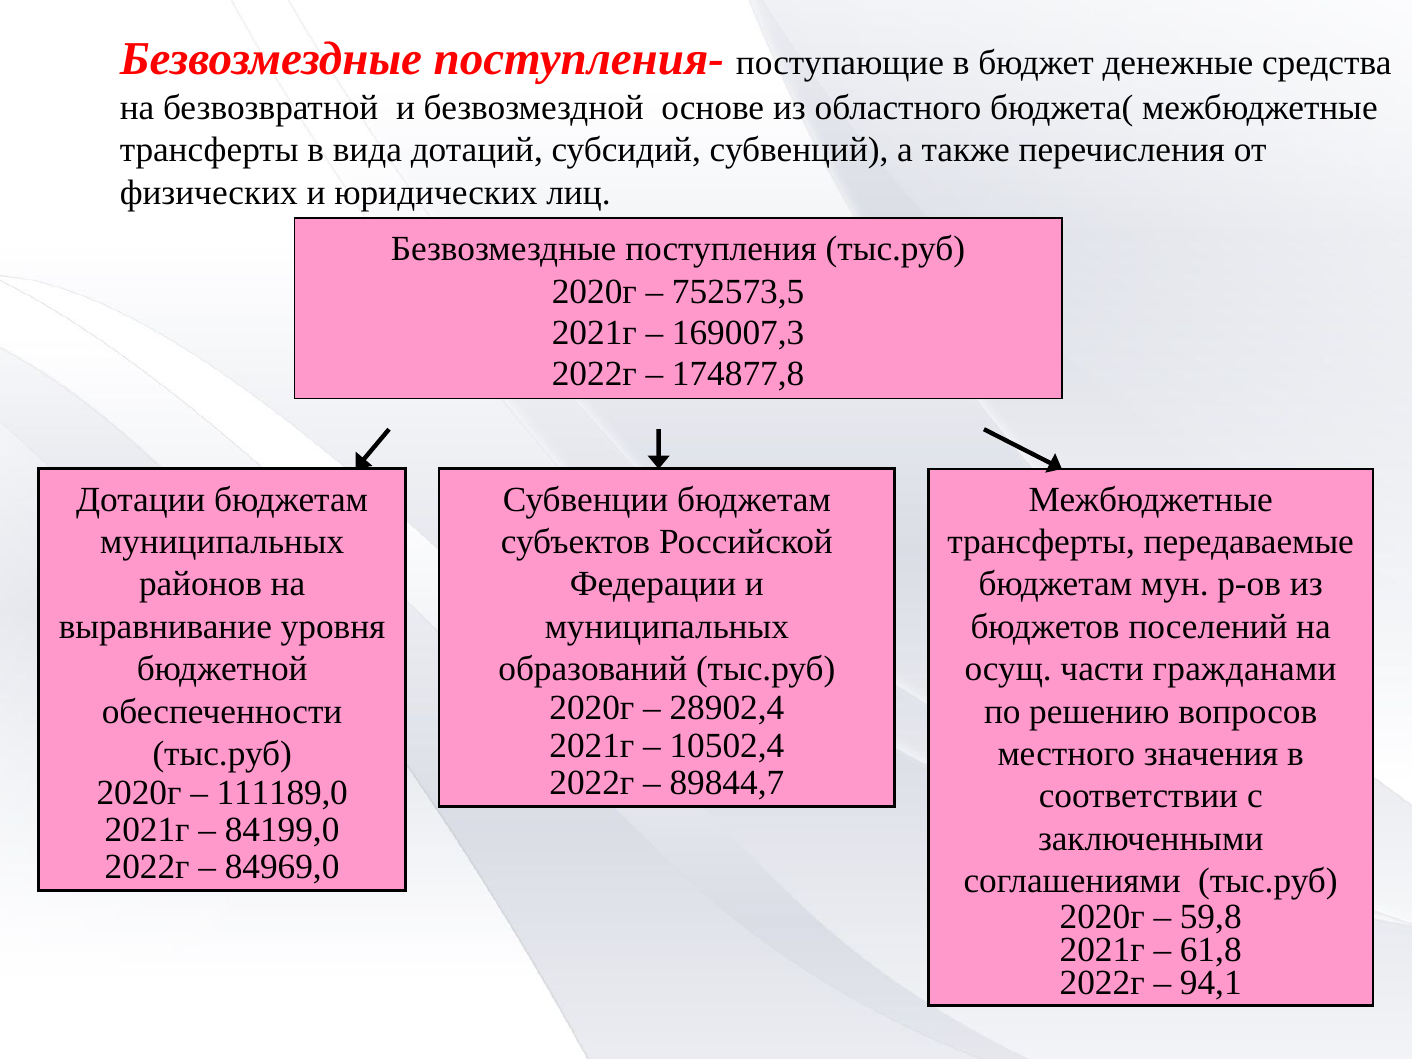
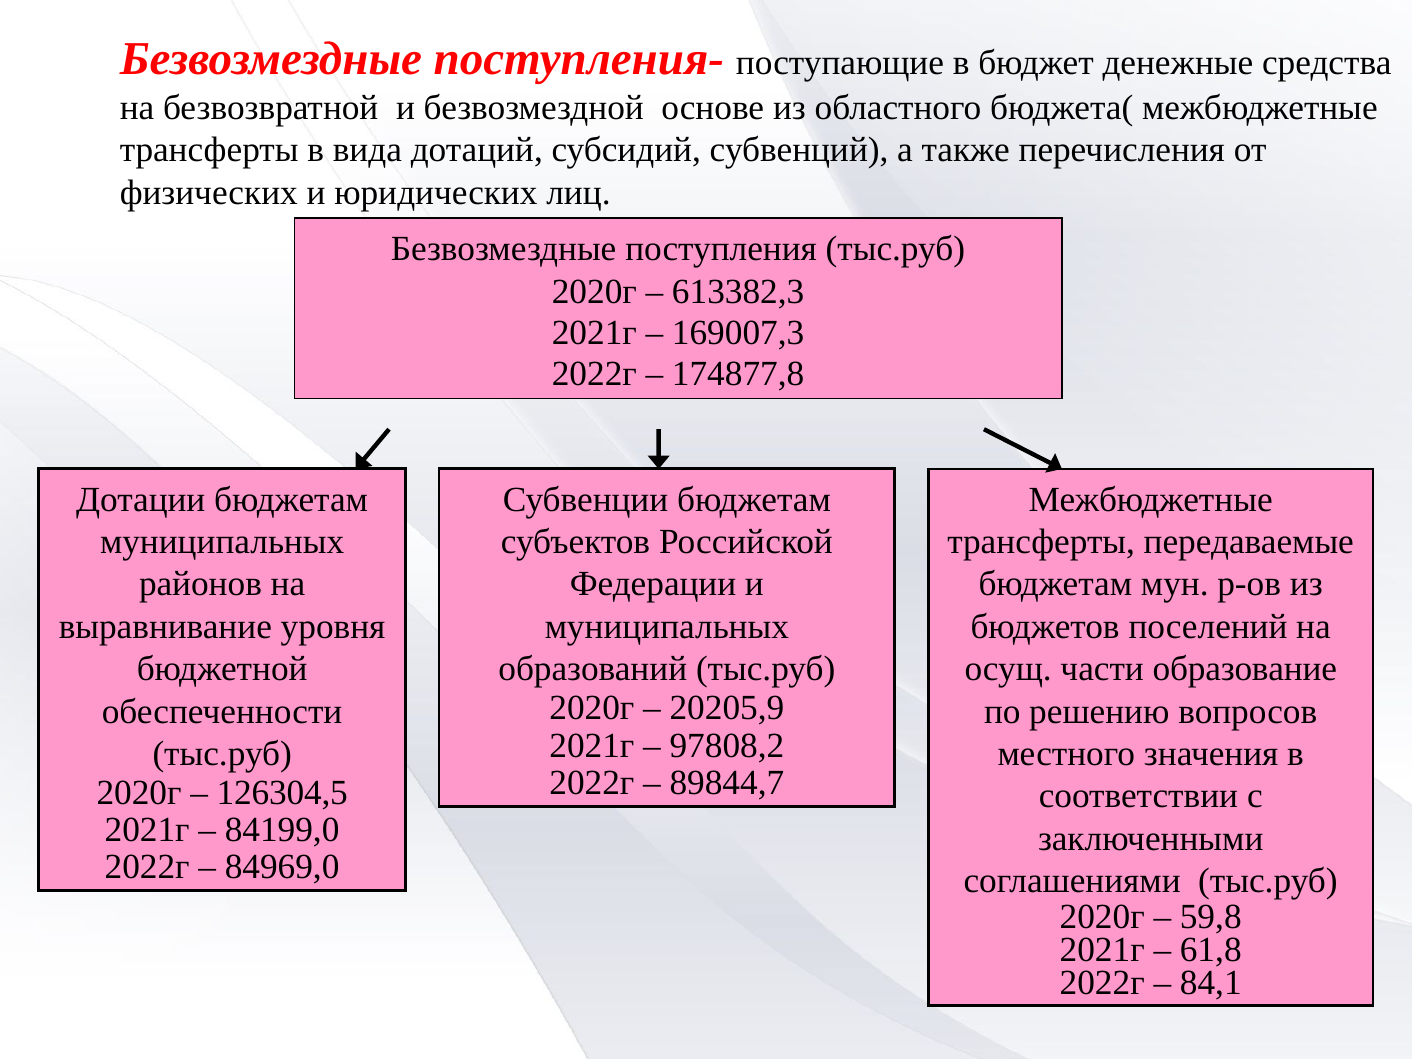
752573,5: 752573,5 -> 613382,3
гражданами: гражданами -> образование
28902,4: 28902,4 -> 20205,9
10502,4: 10502,4 -> 97808,2
111189,0: 111189,0 -> 126304,5
94,1: 94,1 -> 84,1
